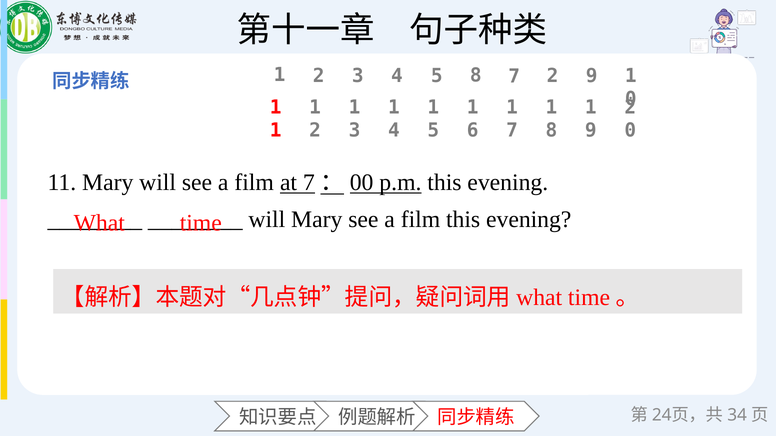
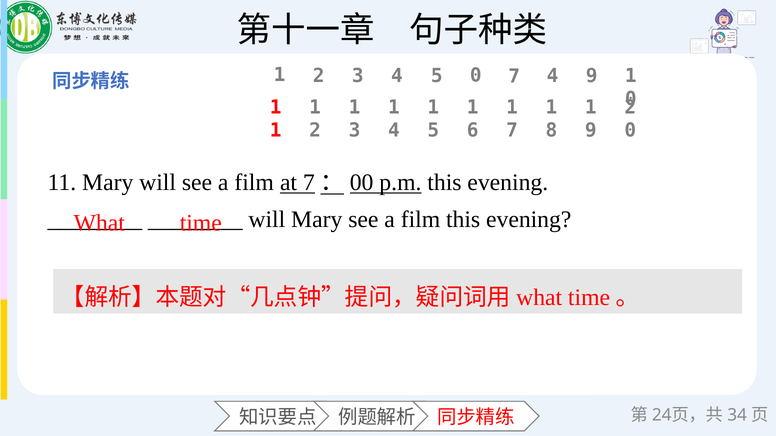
5 8: 8 -> 0
7 2: 2 -> 4
